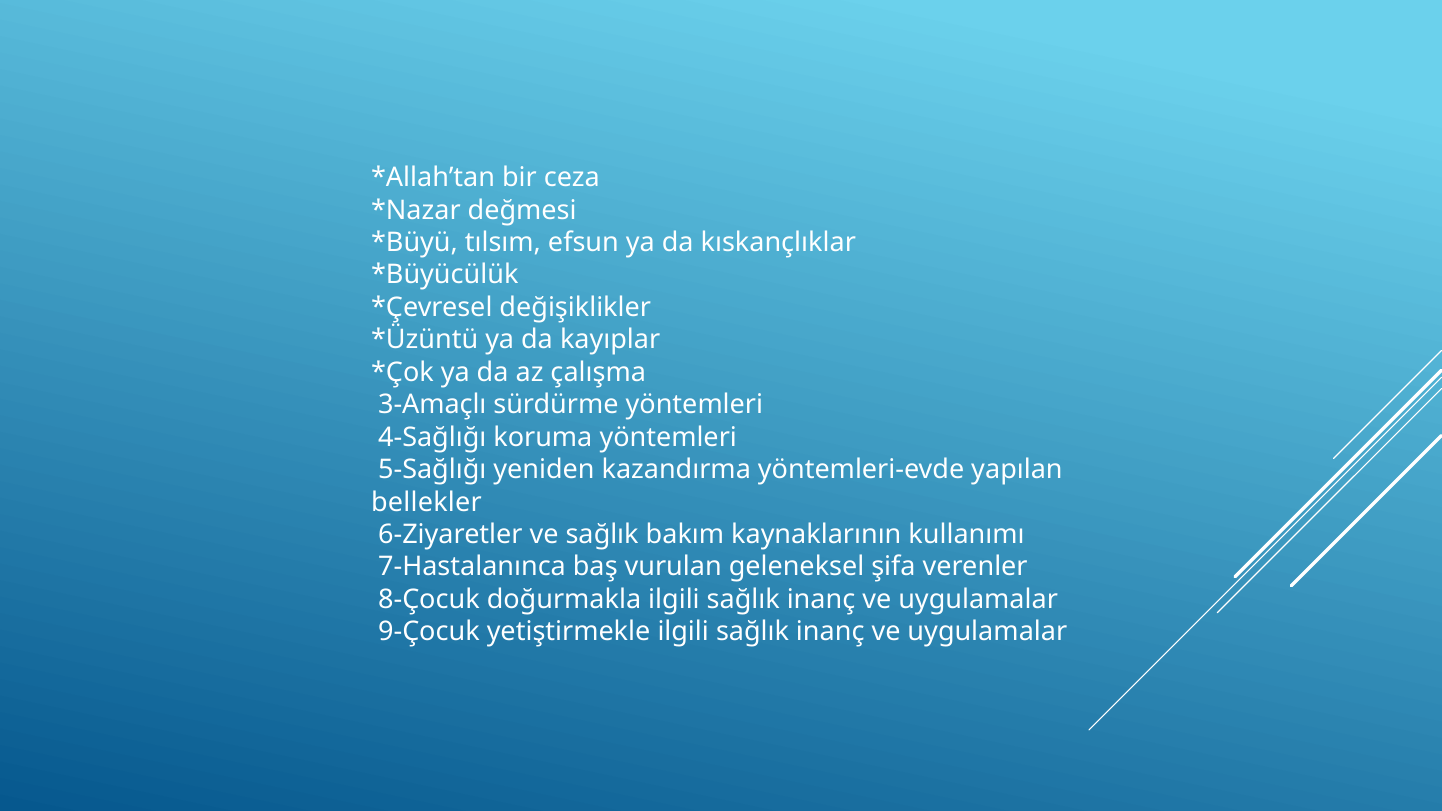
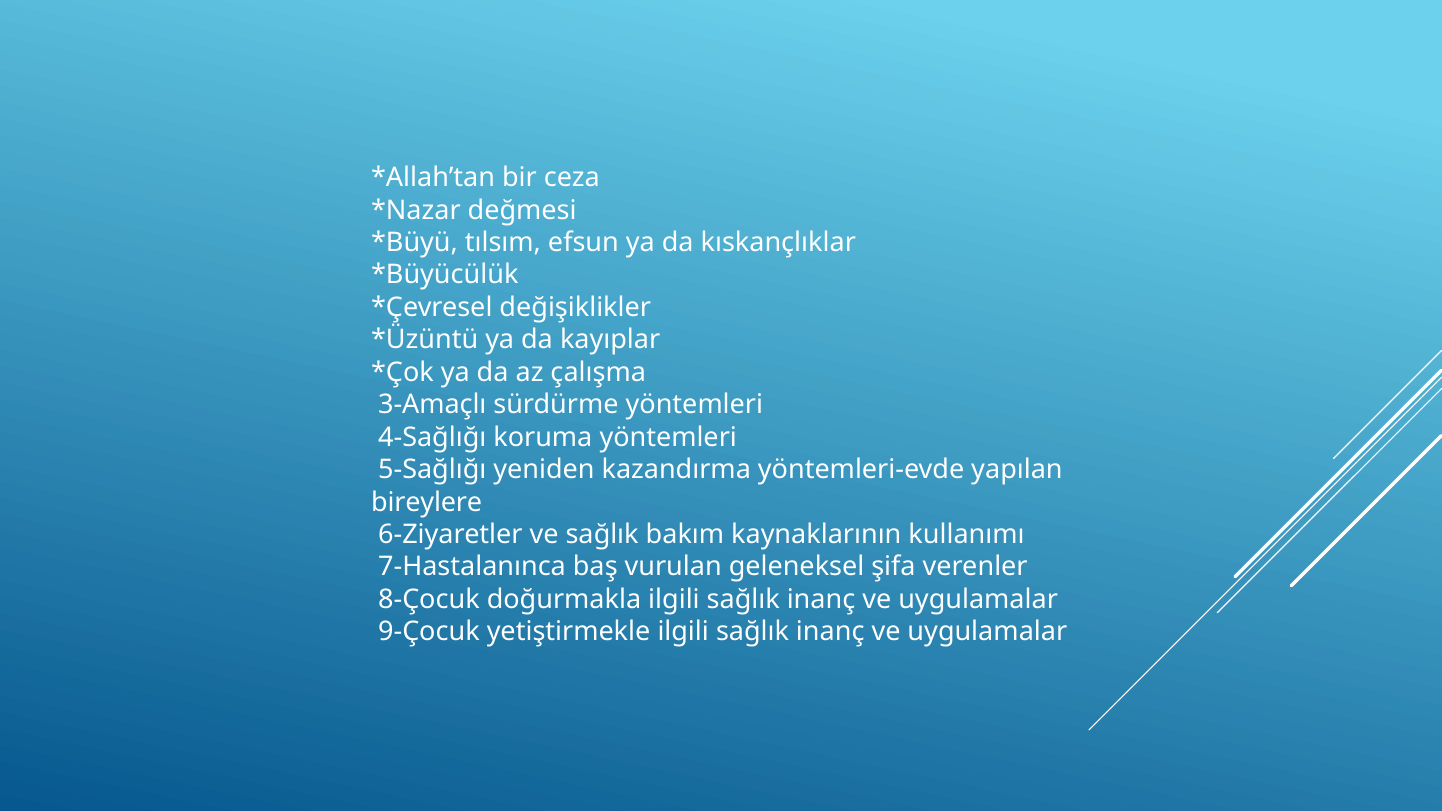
bellekler: bellekler -> bireylere
